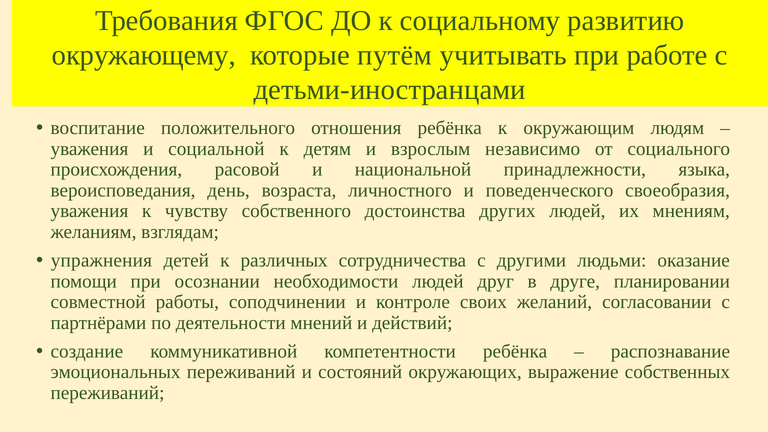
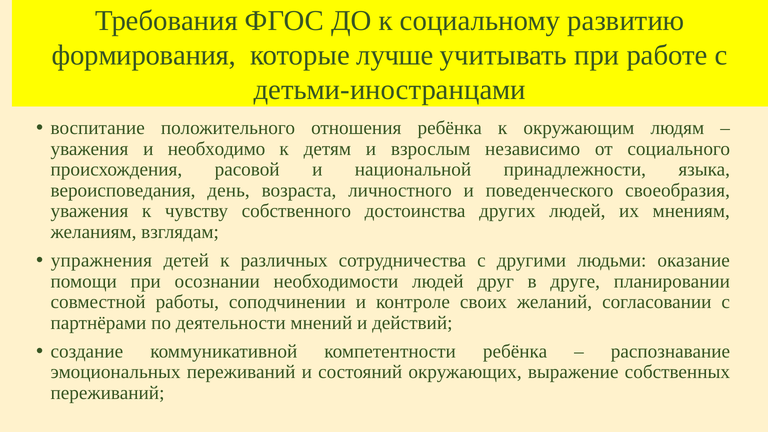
окружающему: окружающему -> формирования
путём: путём -> лучше
социальной: социальной -> необходимо
